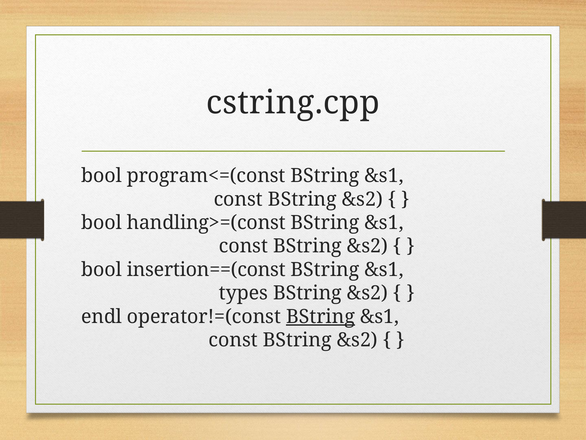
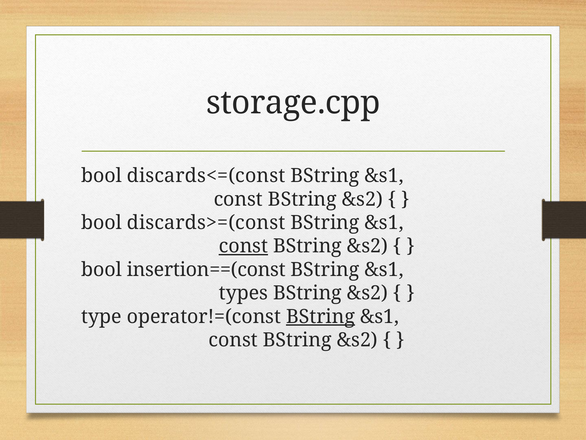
cstring.cpp: cstring.cpp -> storage.cpp
program<=(const: program<=(const -> discards<=(const
handling>=(const: handling>=(const -> discards>=(const
const at (243, 246) underline: none -> present
endl: endl -> type
